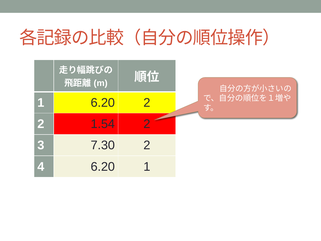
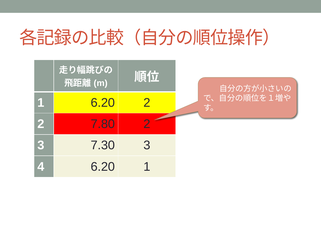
1.54: 1.54 -> 7.80
7.30 2: 2 -> 3
